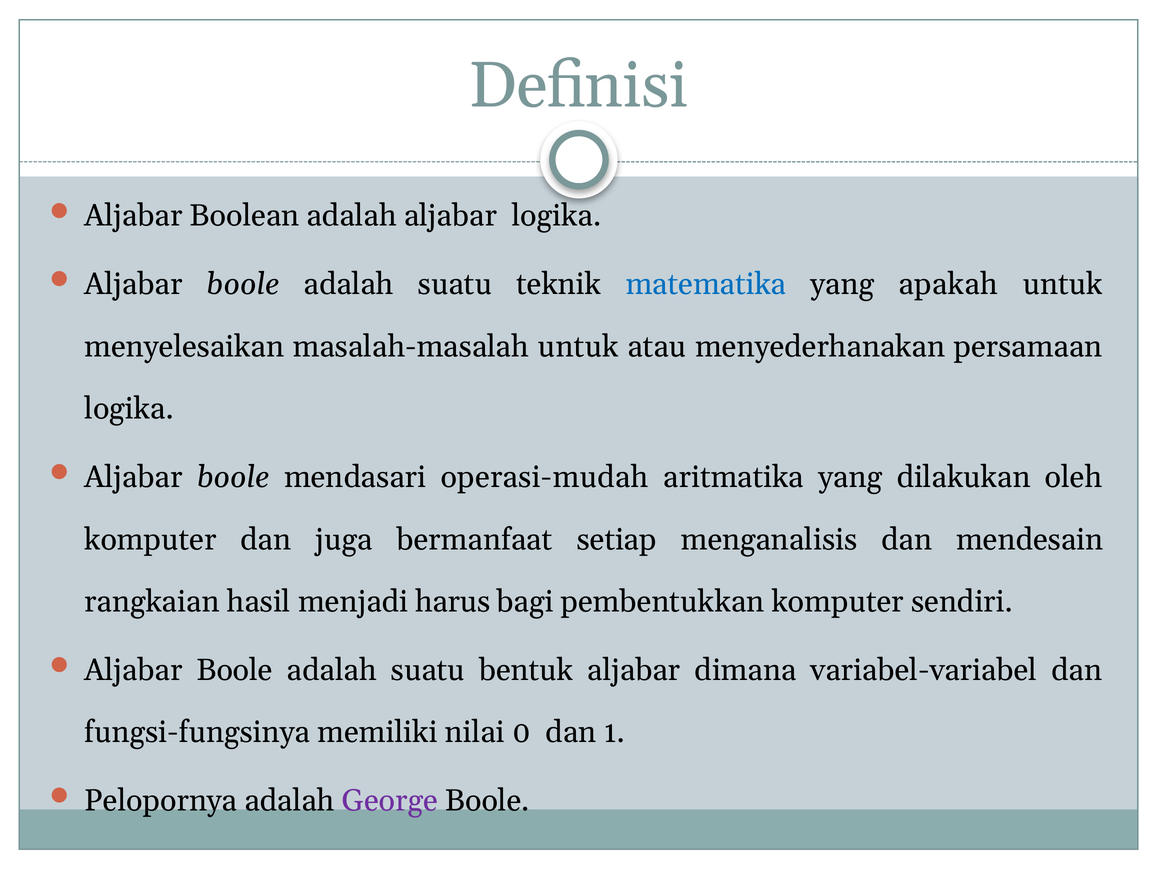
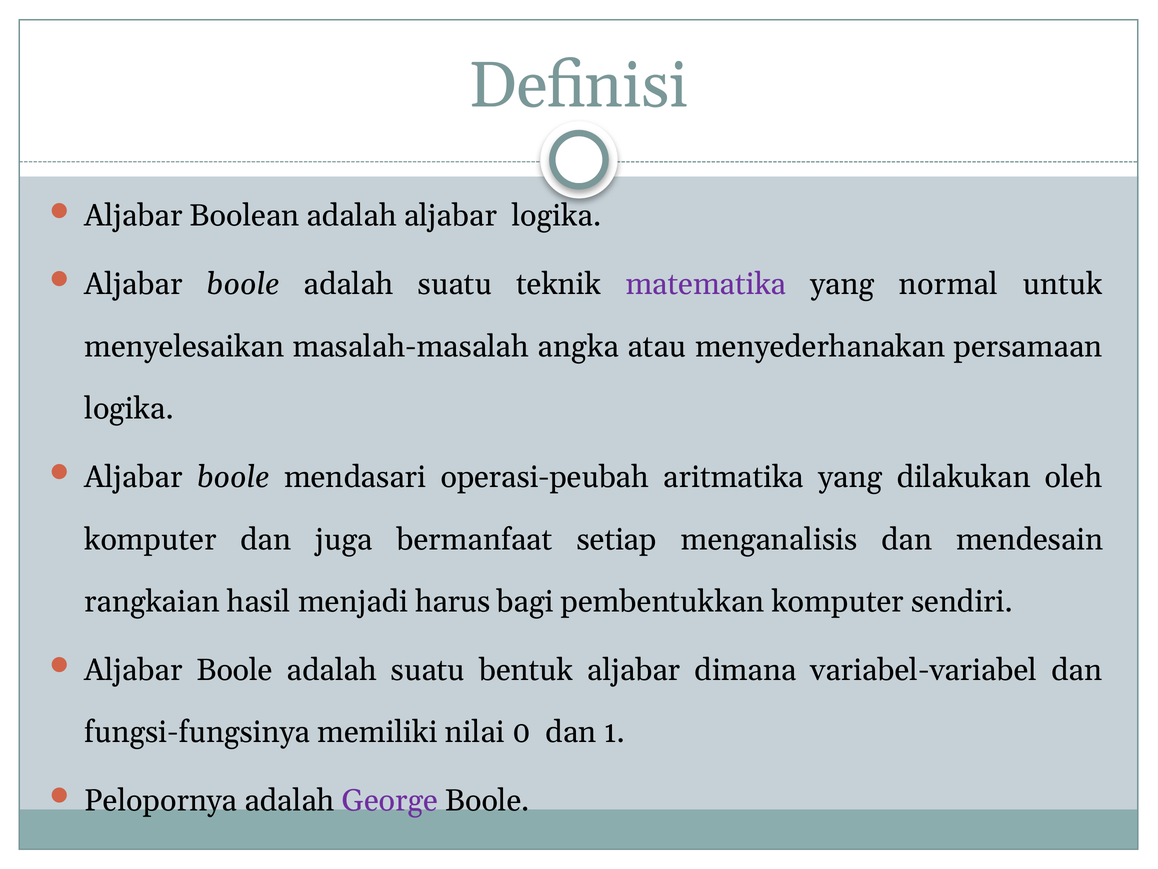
matematika colour: blue -> purple
apakah: apakah -> normal
masalah-masalah untuk: untuk -> angka
operasi-mudah: operasi-mudah -> operasi-peubah
